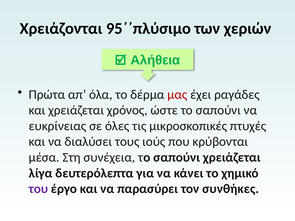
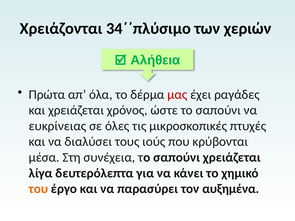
95΄΄πλύσιμο: 95΄΄πλύσιμο -> 34΄΄πλύσιμο
του colour: purple -> orange
συνθήκες: συνθήκες -> αυξημένα
